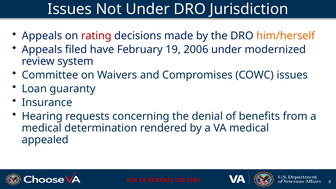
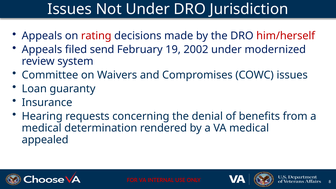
him/herself colour: orange -> red
have: have -> send
2006: 2006 -> 2002
